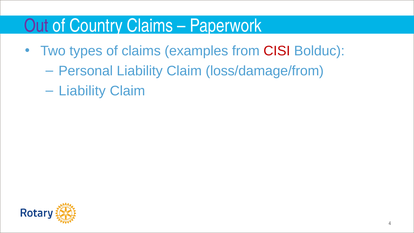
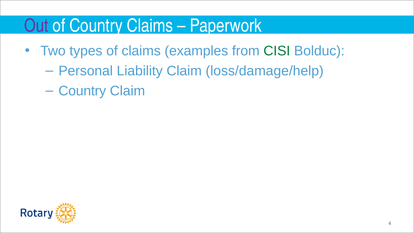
CISI colour: red -> green
loss/damage/from: loss/damage/from -> loss/damage/help
Liability at (82, 91): Liability -> Country
